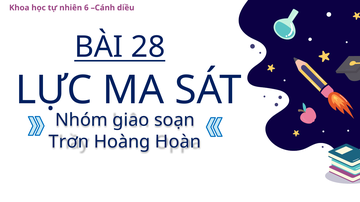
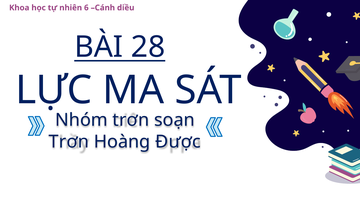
Nhóm giao: giao -> trơn
Hoàn: Hoàn -> Được
